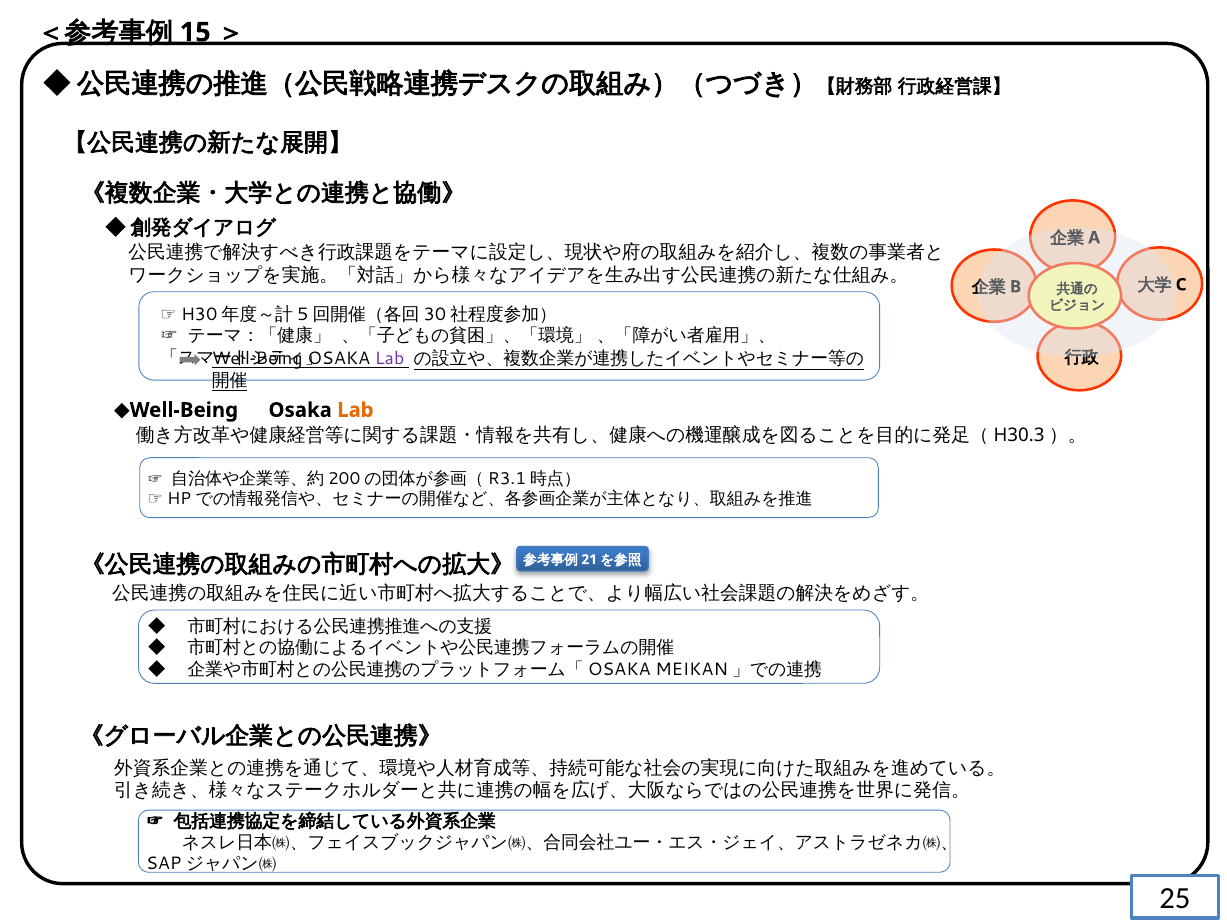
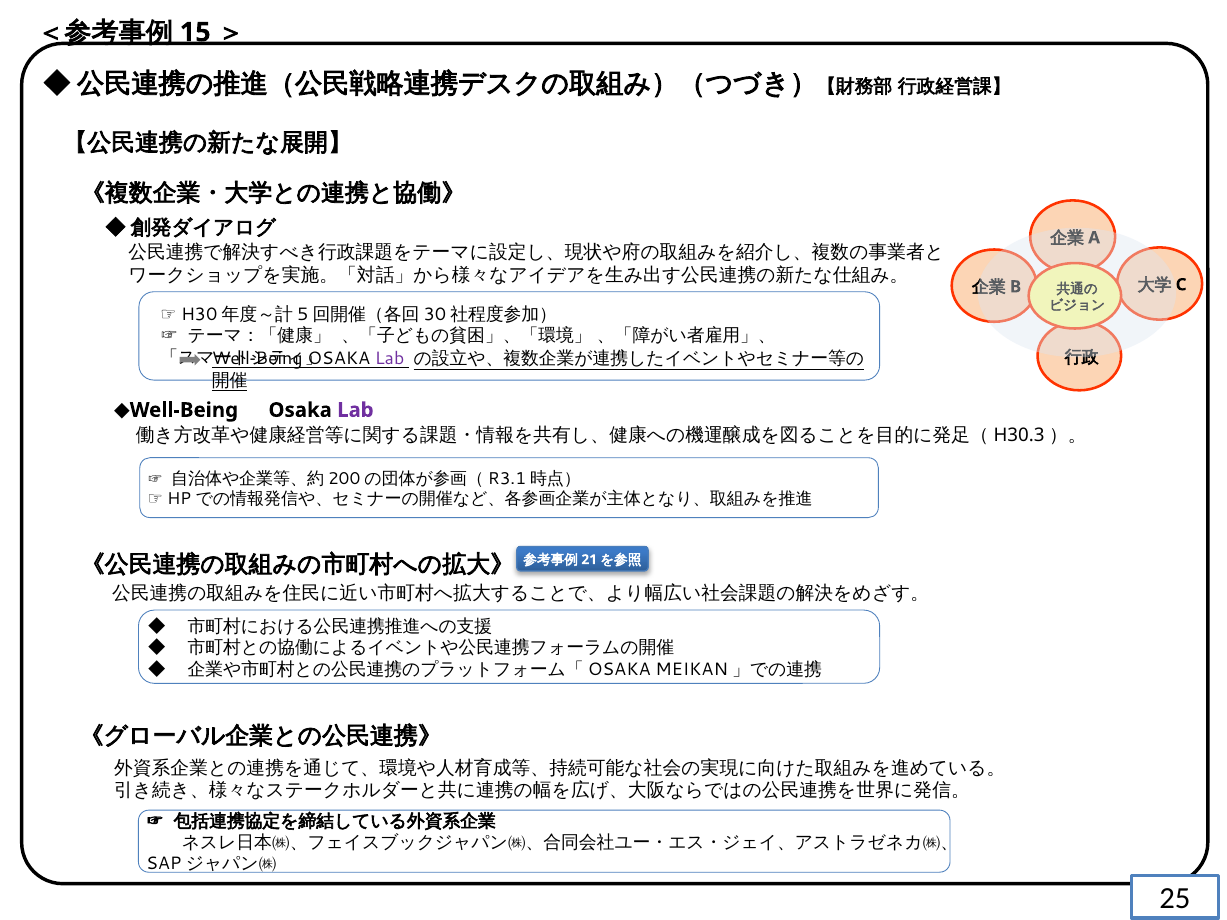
Lab at (355, 410) colour: orange -> purple
